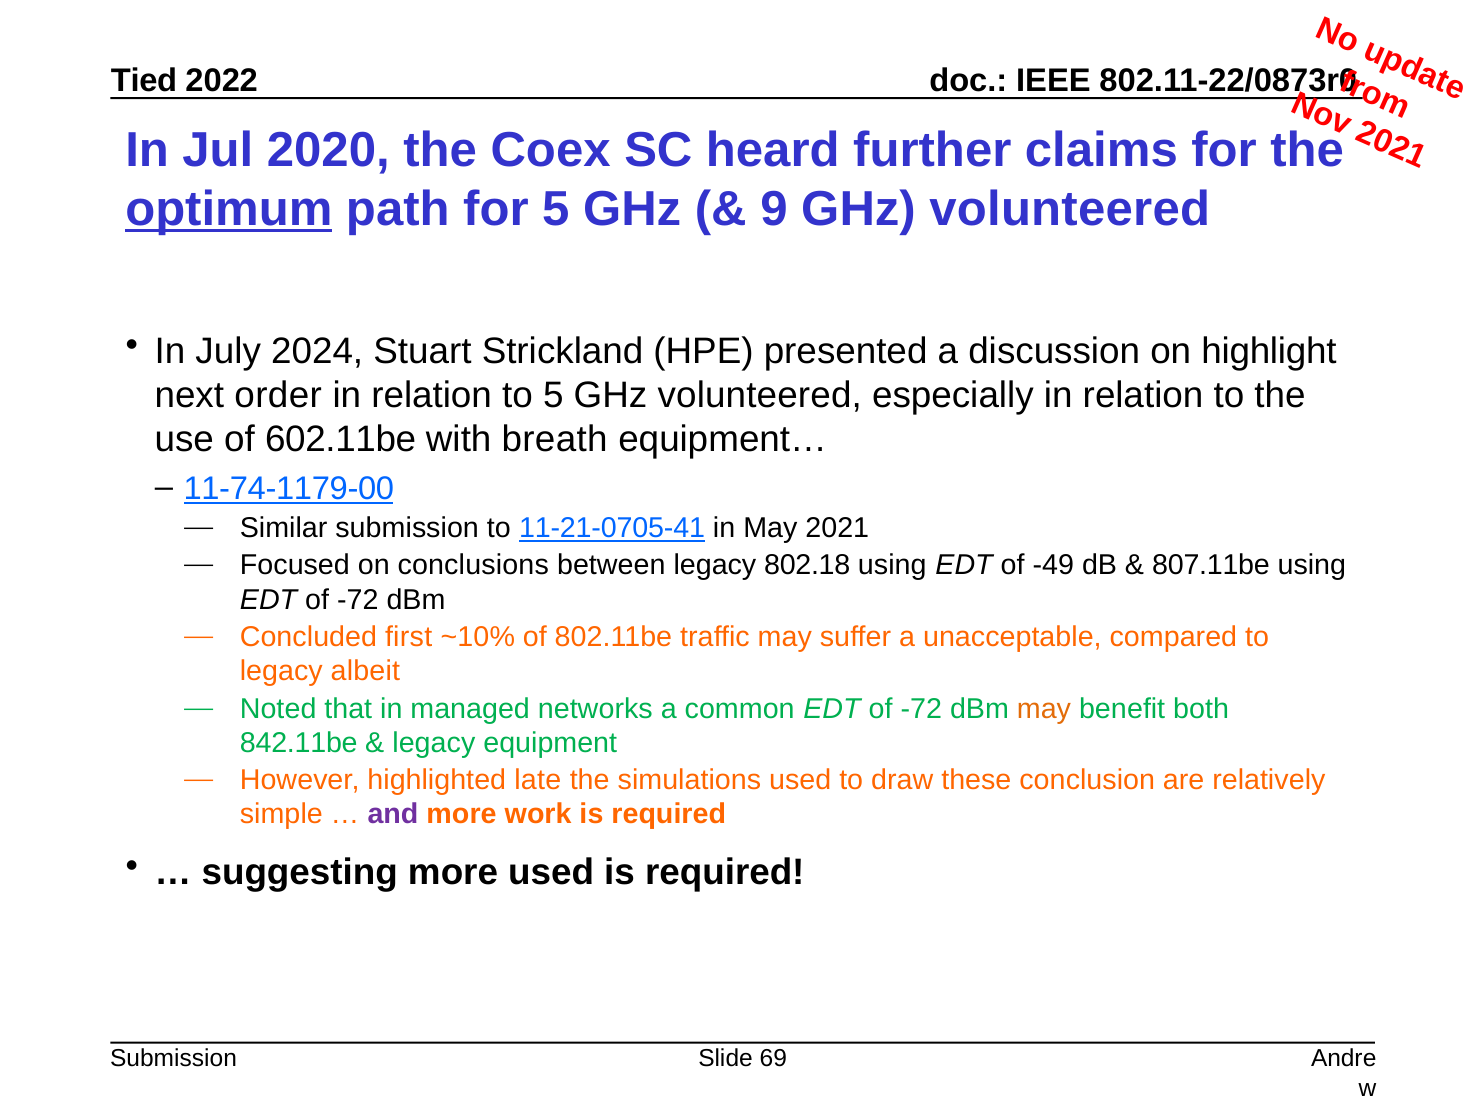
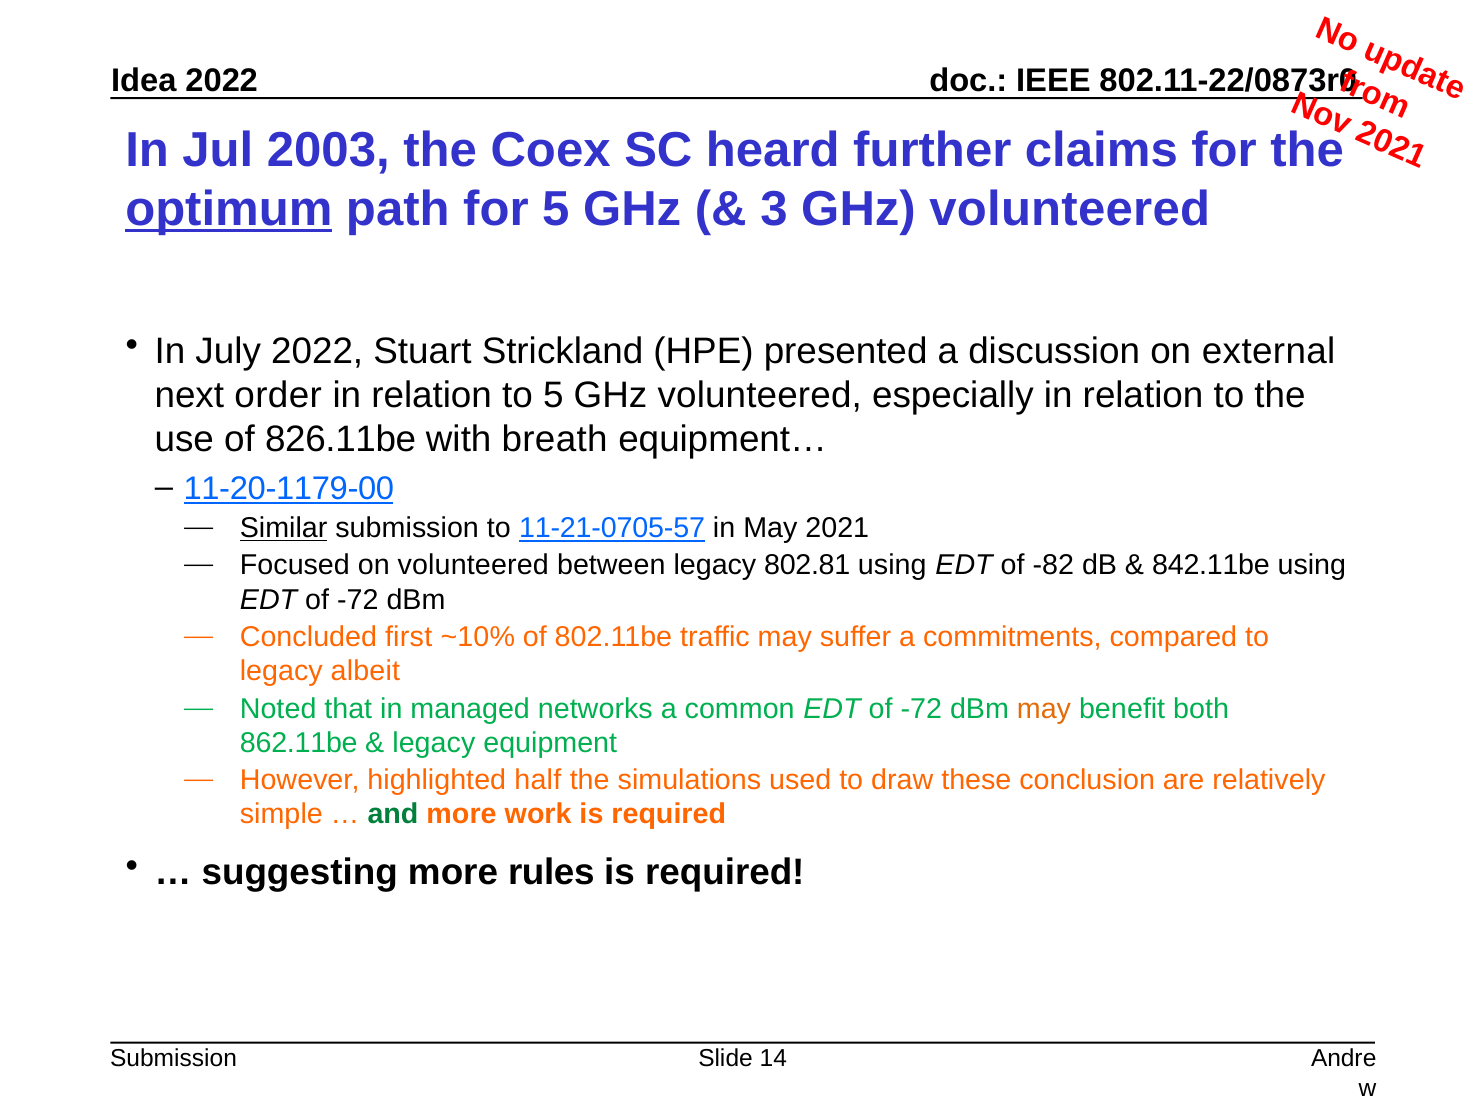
Tied: Tied -> Idea
2020: 2020 -> 2003
9: 9 -> 3
July 2024: 2024 -> 2022
highlight: highlight -> external
602.11be: 602.11be -> 826.11be
11-74-1179-00: 11-74-1179-00 -> 11-20-1179-00
Similar underline: none -> present
11-21-0705-41: 11-21-0705-41 -> 11-21-0705-57
on conclusions: conclusions -> volunteered
802.18: 802.18 -> 802.81
-49: -49 -> -82
807.11be: 807.11be -> 842.11be
unacceptable: unacceptable -> commitments
842.11be: 842.11be -> 862.11be
late: late -> half
and colour: purple -> green
more used: used -> rules
69: 69 -> 14
